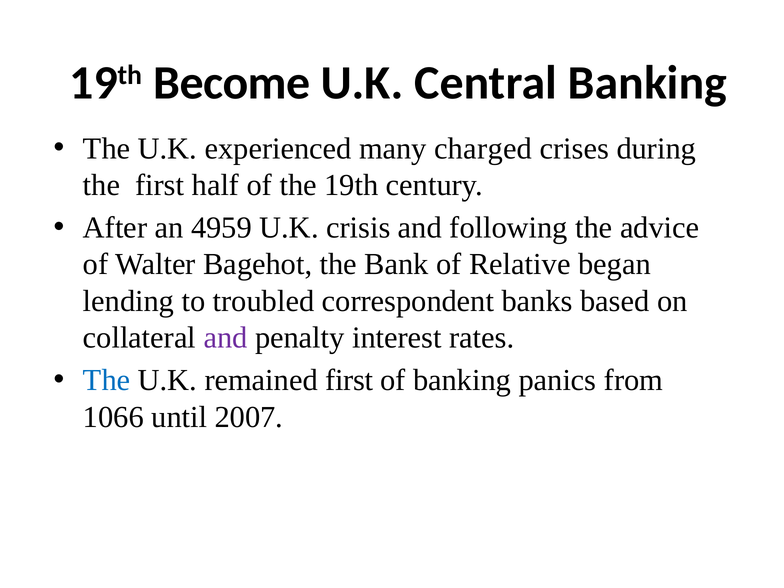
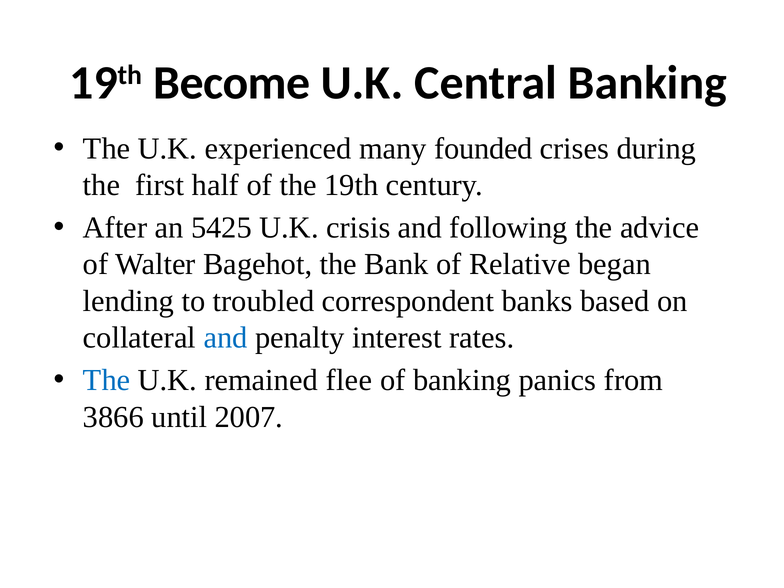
charged: charged -> founded
4959: 4959 -> 5425
and at (225, 338) colour: purple -> blue
remained first: first -> flee
1066: 1066 -> 3866
